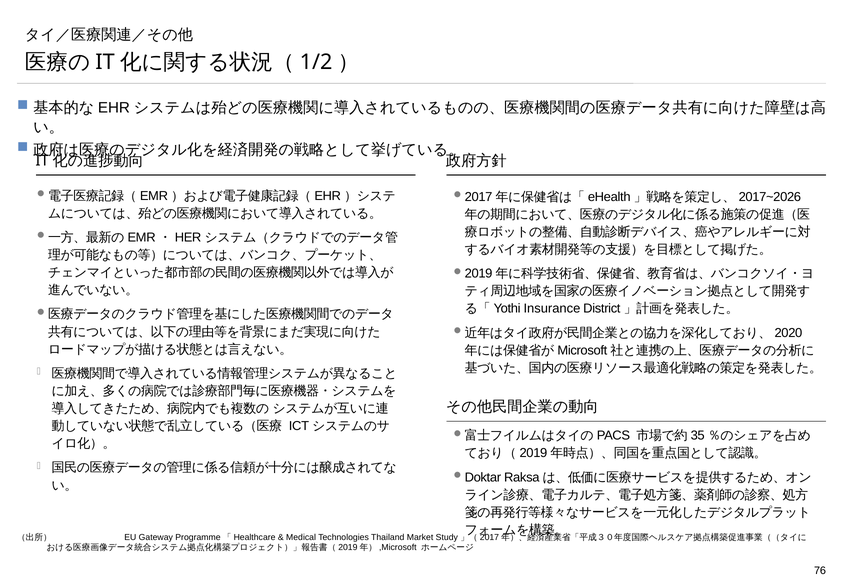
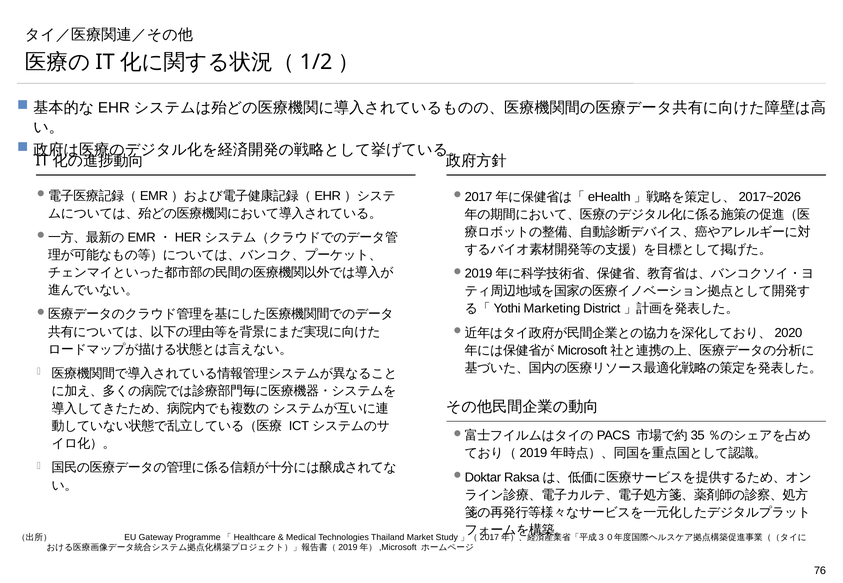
Insurance: Insurance -> Marketing
